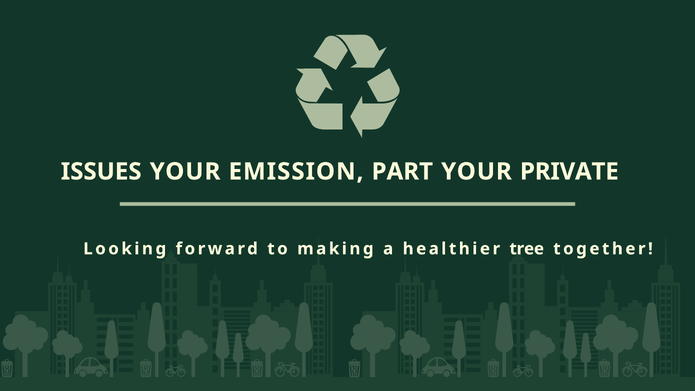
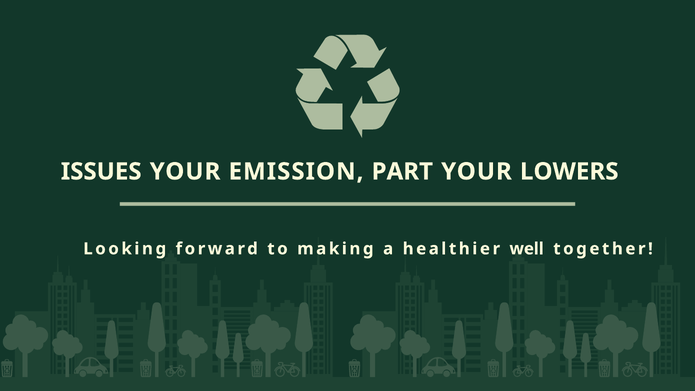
PRIVATE: PRIVATE -> LOWERS
tree: tree -> well
